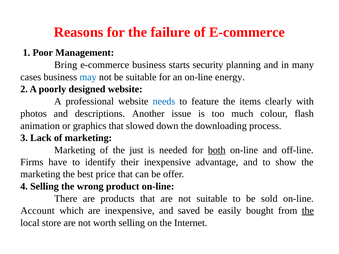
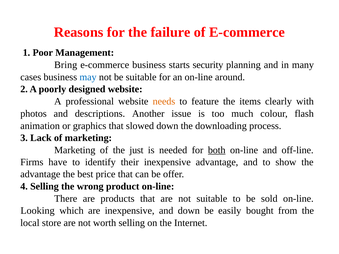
energy: energy -> around
needs colour: blue -> orange
marketing at (40, 174): marketing -> advantage
Account: Account -> Looking
and saved: saved -> down
the at (308, 211) underline: present -> none
